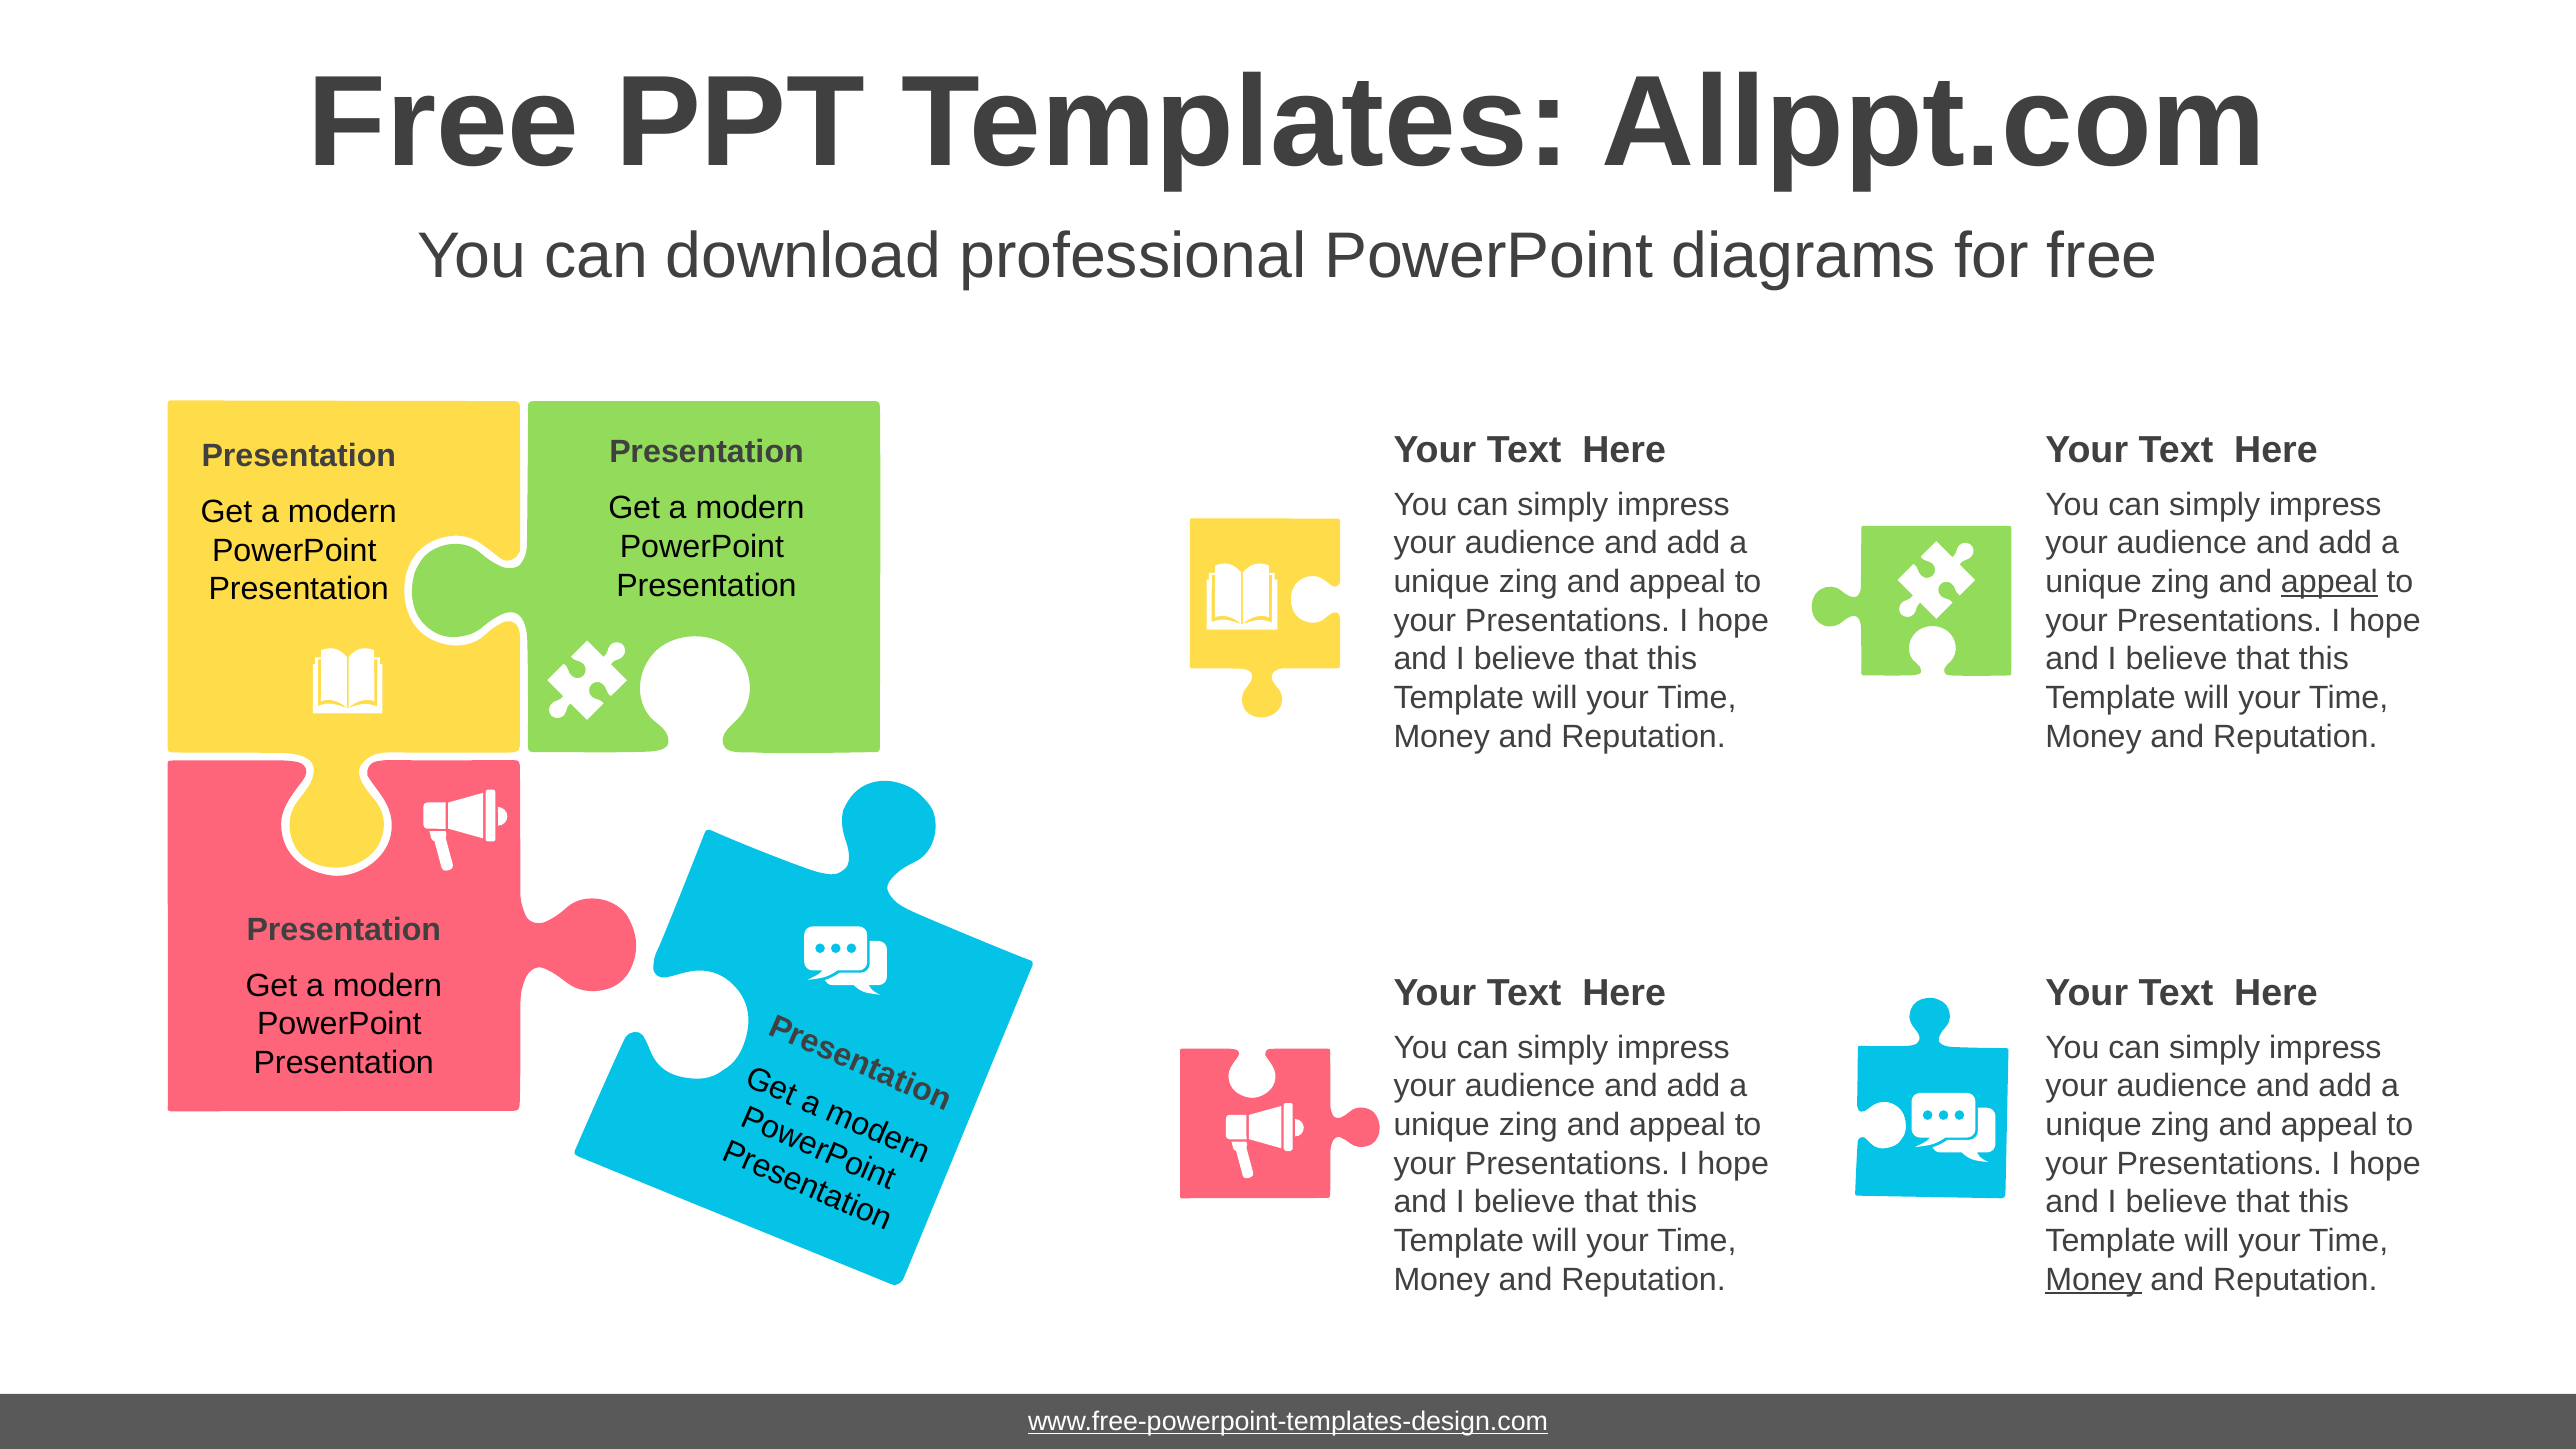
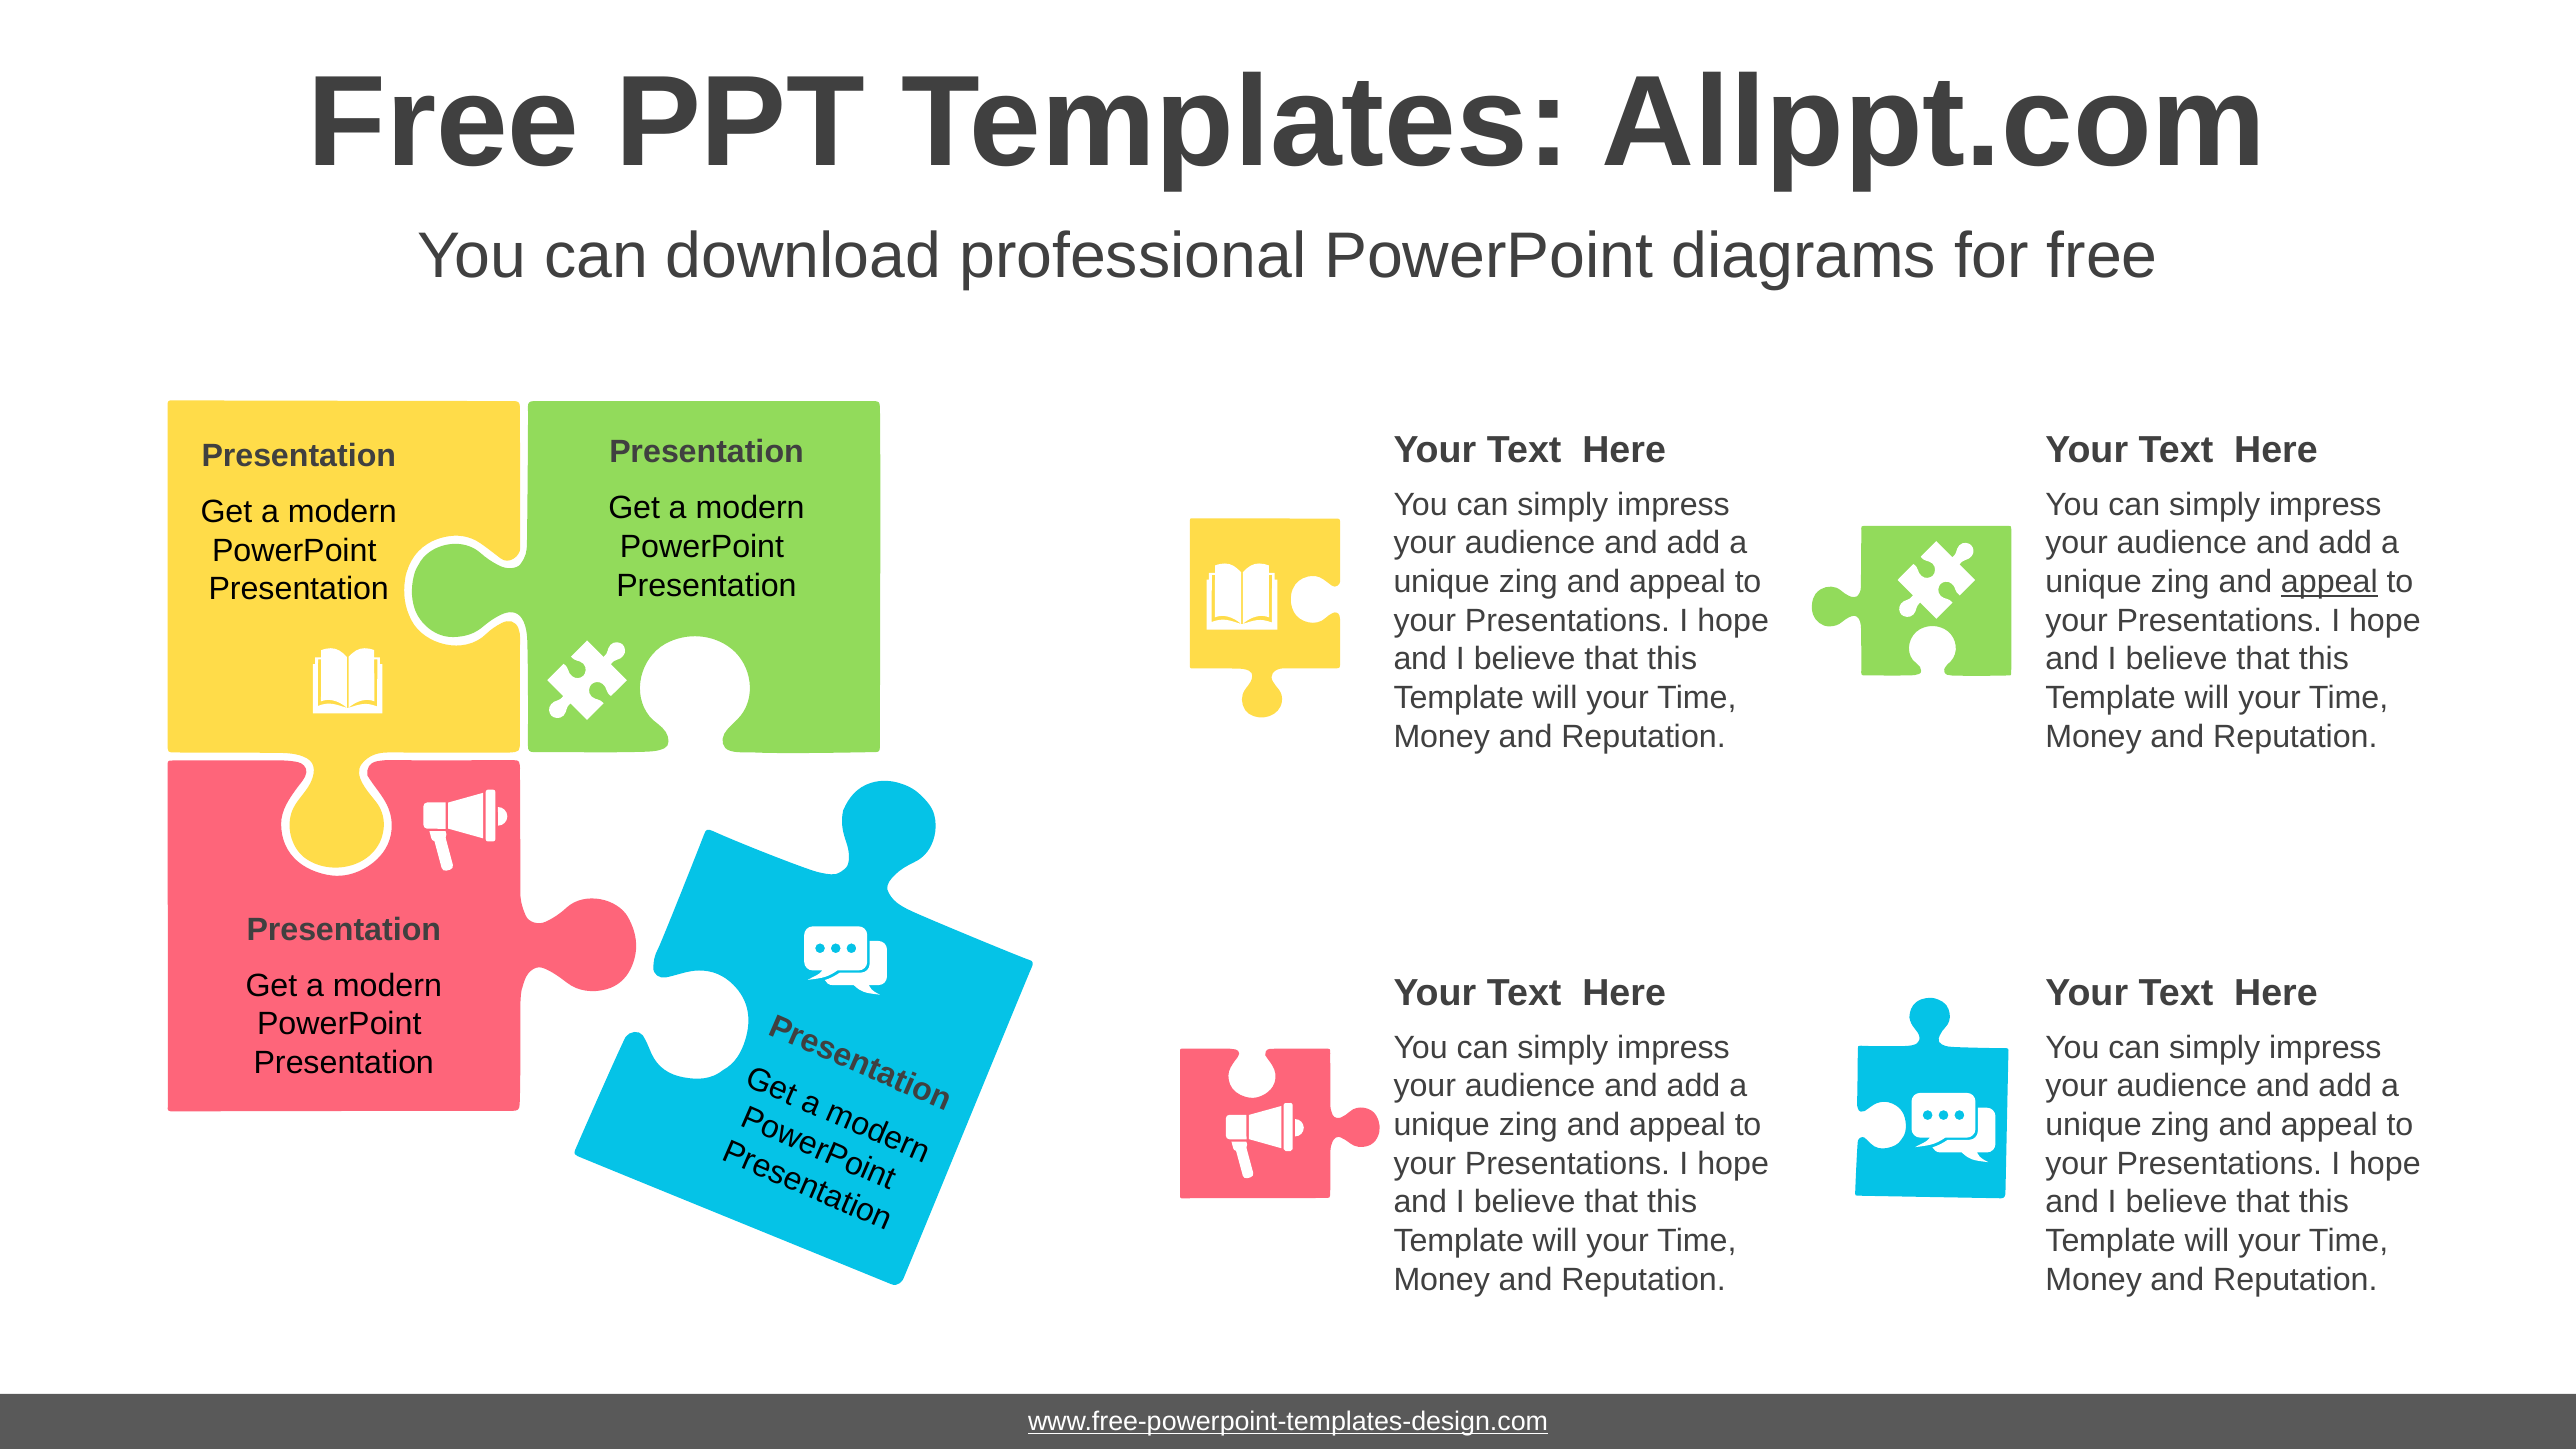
Money at (2094, 1279) underline: present -> none
